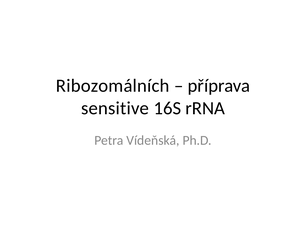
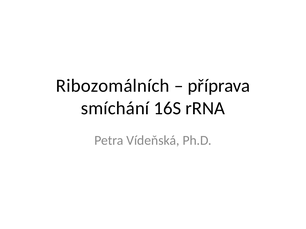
sensitive: sensitive -> smíchání
